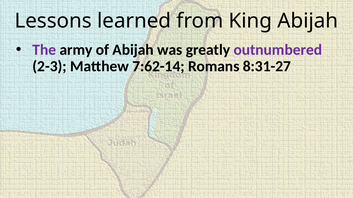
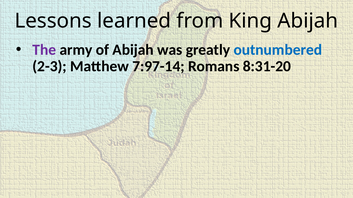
outnumbered colour: purple -> blue
7:62-14: 7:62-14 -> 7:97-14
8:31-27: 8:31-27 -> 8:31-20
